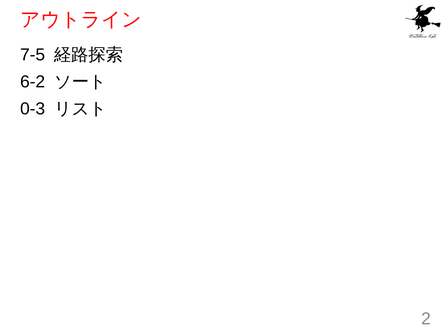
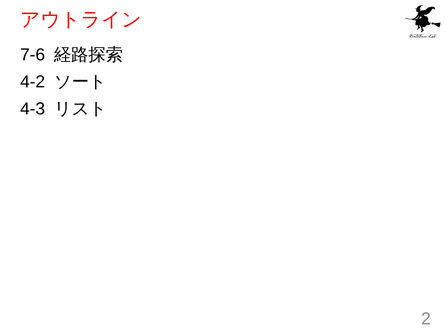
7-5: 7-5 -> 7-6
6-2: 6-2 -> 4-2
0-3: 0-3 -> 4-3
